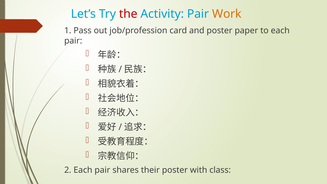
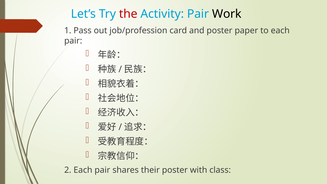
Work colour: orange -> black
